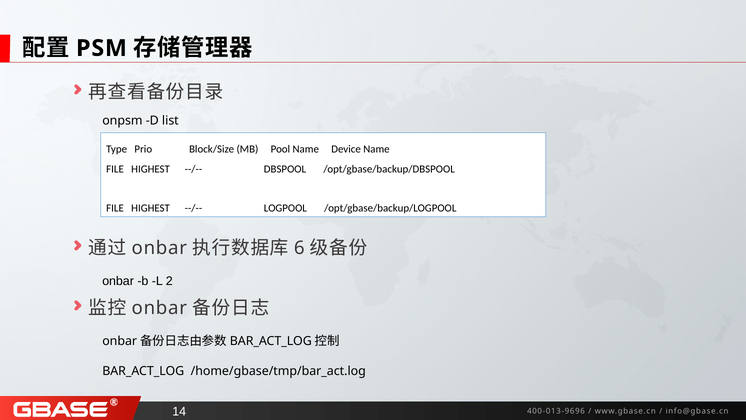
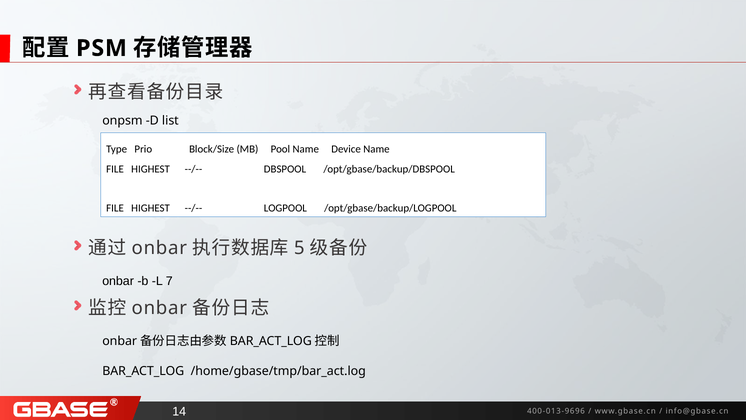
6: 6 -> 5
2: 2 -> 7
